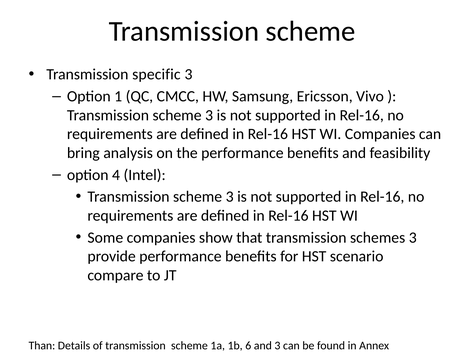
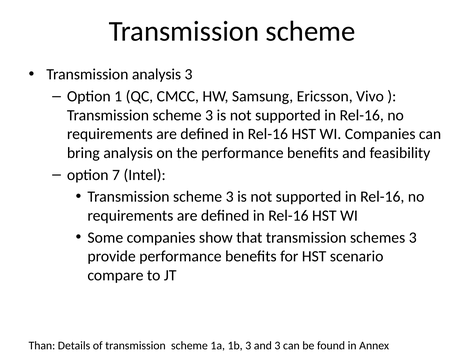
Transmission specific: specific -> analysis
4: 4 -> 7
1b 6: 6 -> 3
